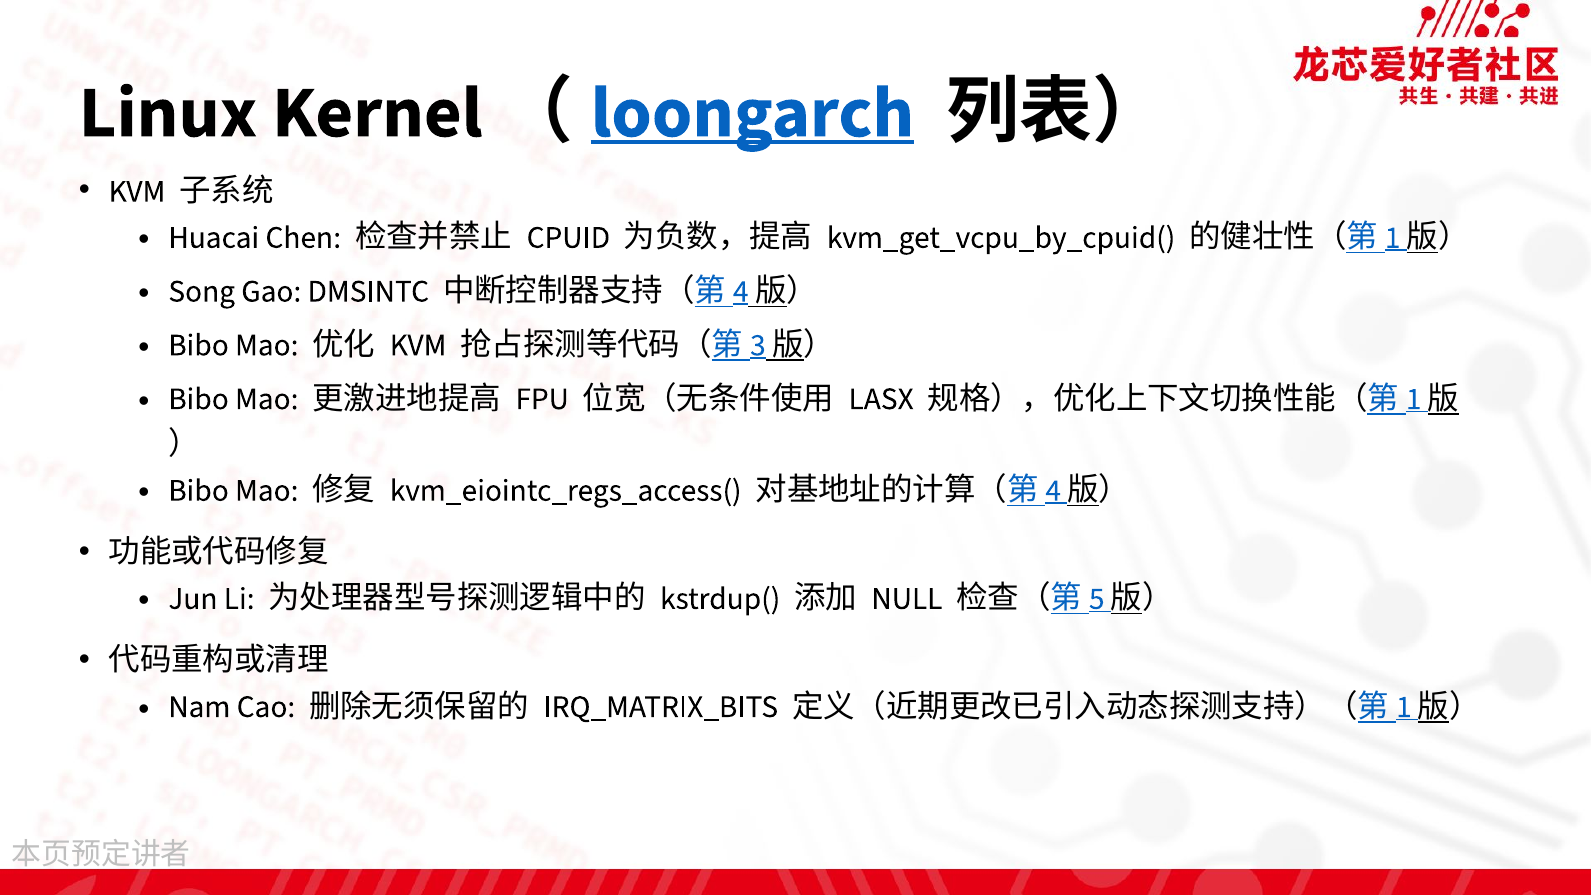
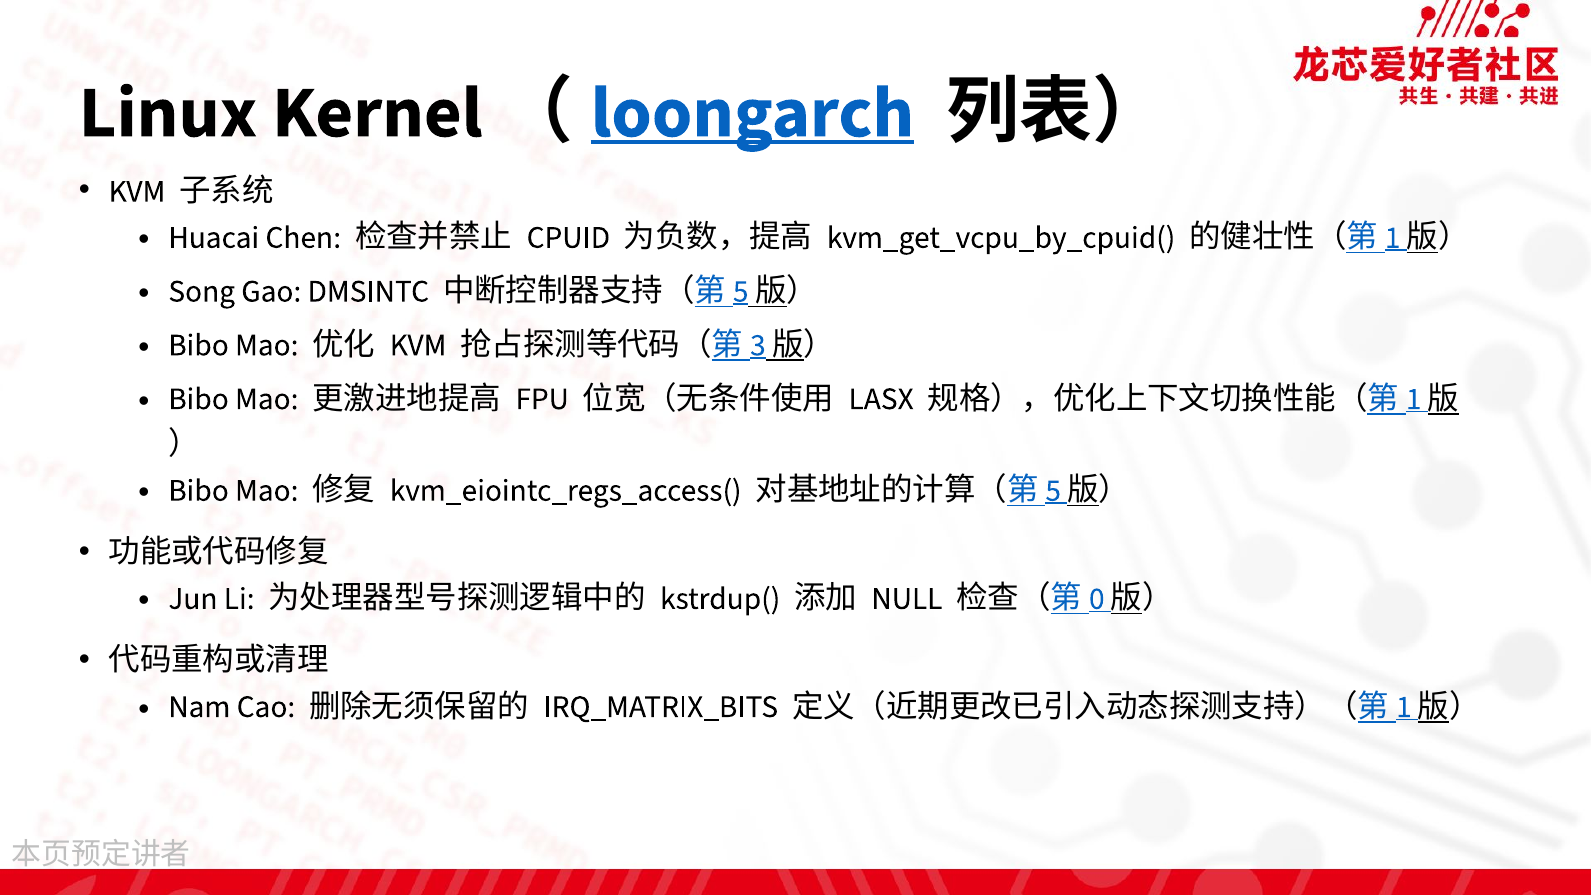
4 at (741, 291): 4 -> 5
4 at (1053, 490): 4 -> 5
5: 5 -> 0
